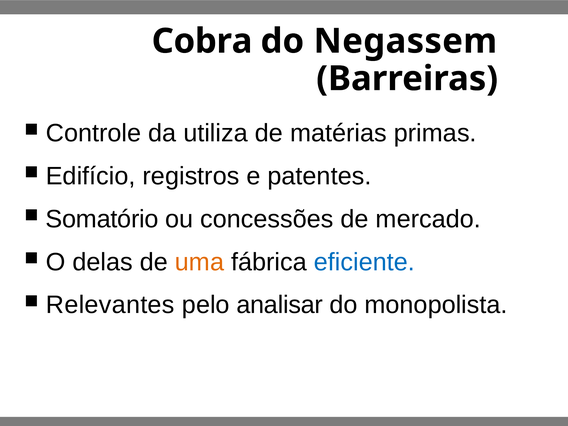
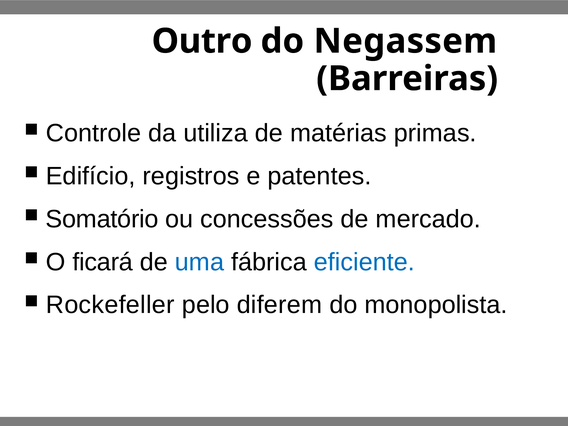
Cobra: Cobra -> Outro
delas: delas -> ficará
uma colour: orange -> blue
Relevantes: Relevantes -> Rockefeller
analisar: analisar -> diferem
